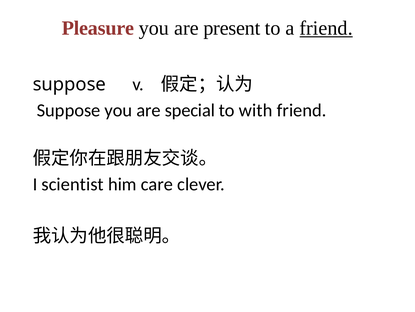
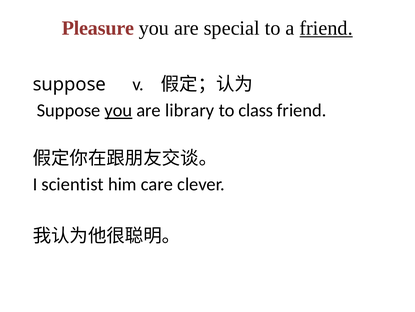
present: present -> special
you at (118, 110) underline: none -> present
special: special -> library
with: with -> class
